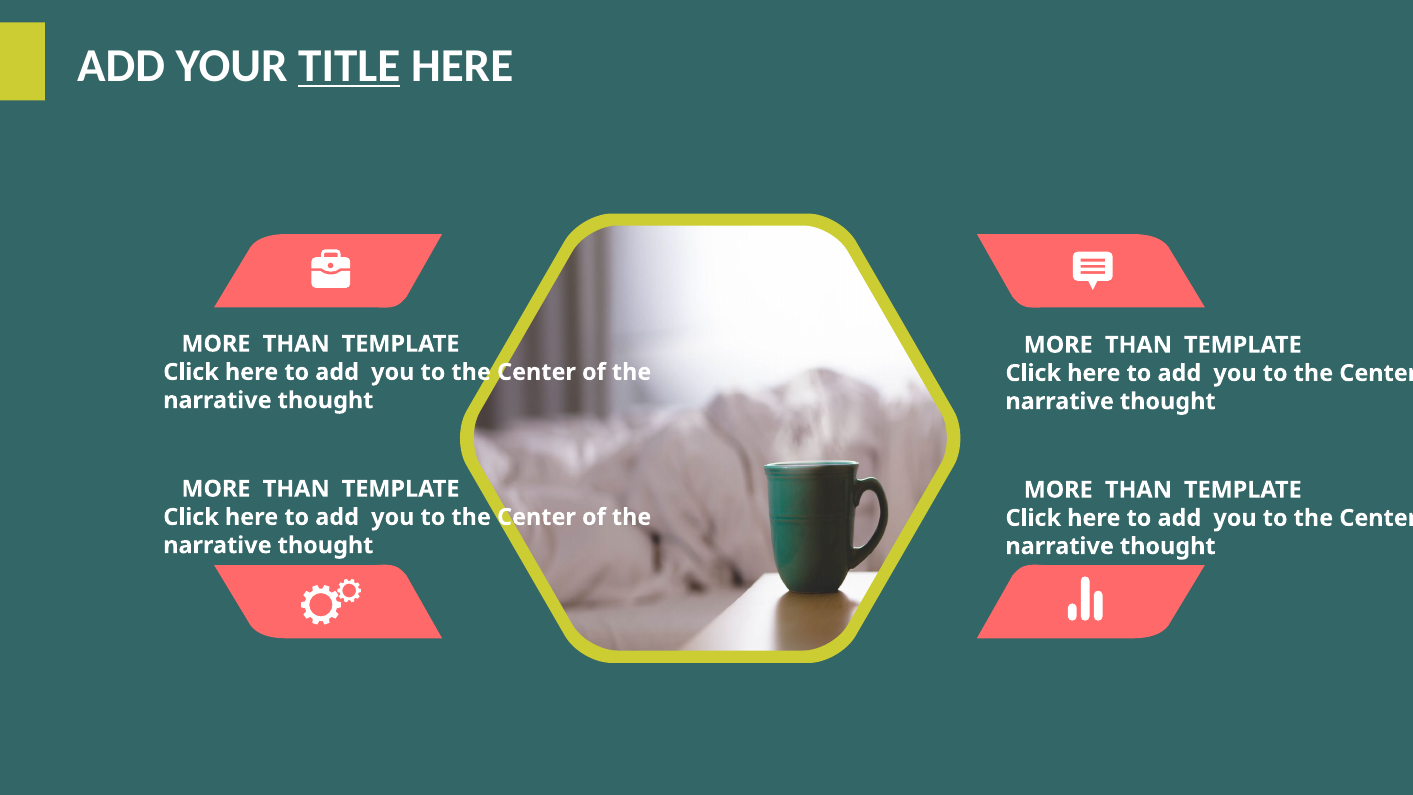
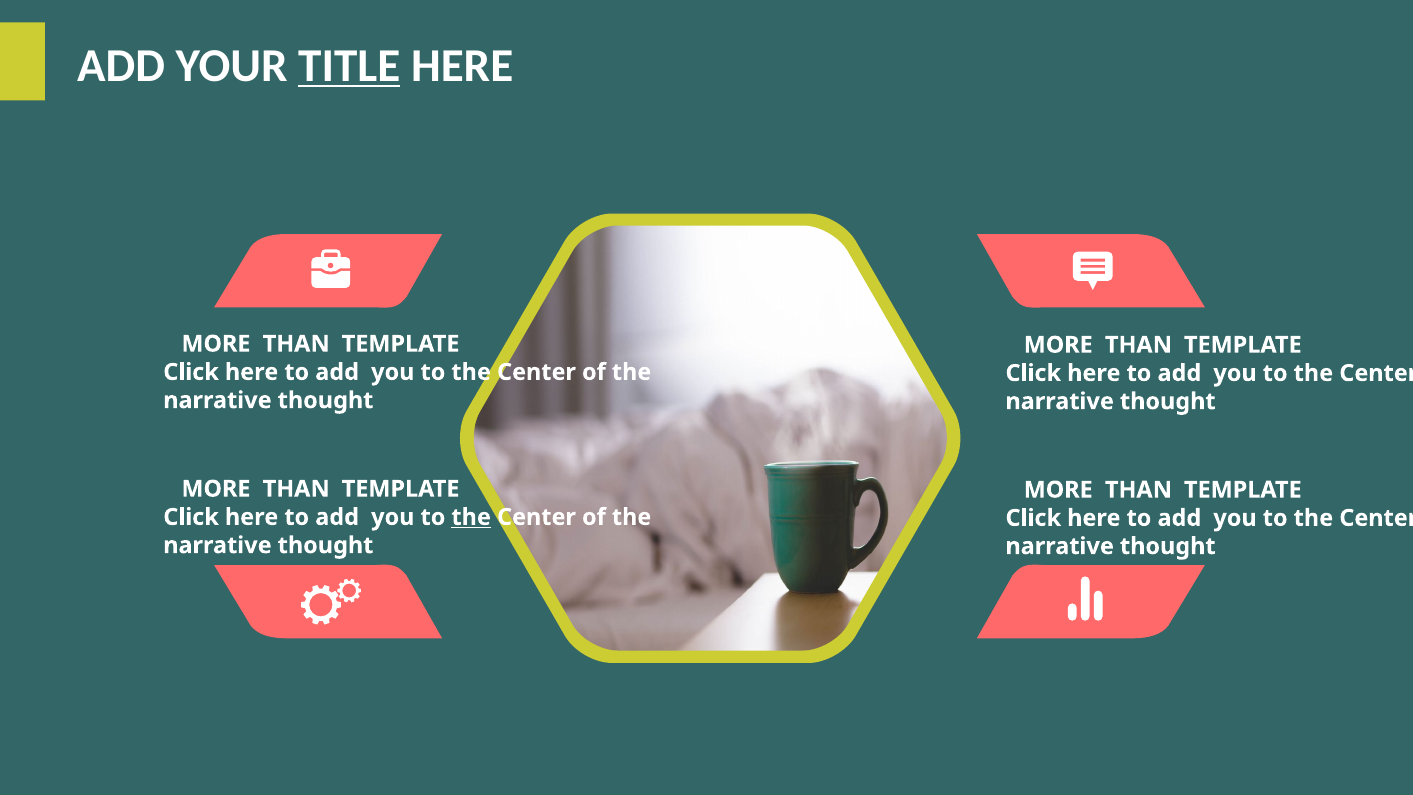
the at (471, 517) underline: none -> present
